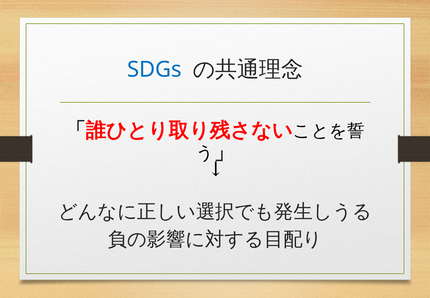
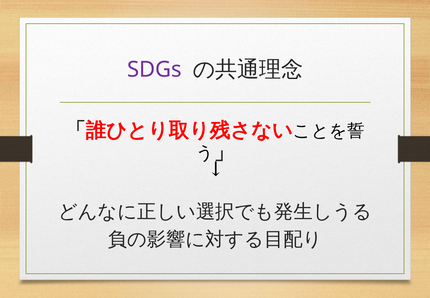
SDGs colour: blue -> purple
